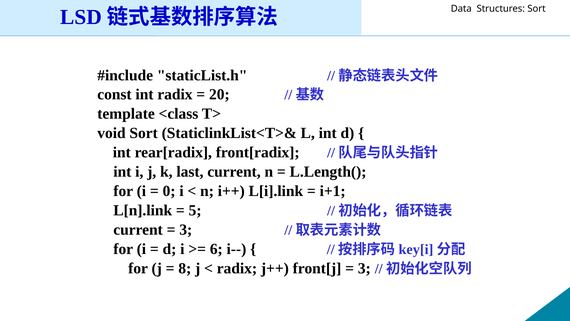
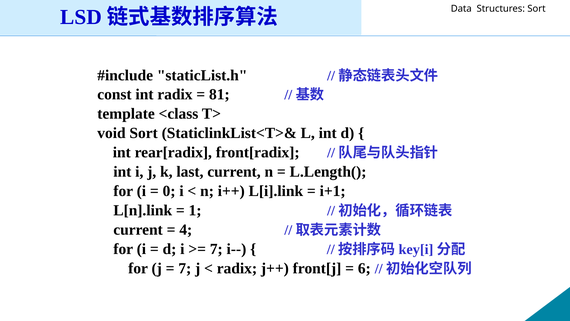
20: 20 -> 81
5: 5 -> 1
3 at (186, 229): 3 -> 4
6 at (216, 249): 6 -> 7
8 at (185, 268): 8 -> 7
3 at (364, 268): 3 -> 6
